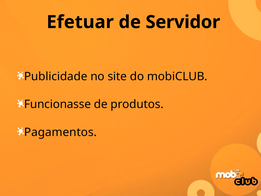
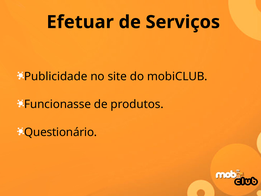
Servidor: Servidor -> Serviços
Pagamentos: Pagamentos -> Questionário
